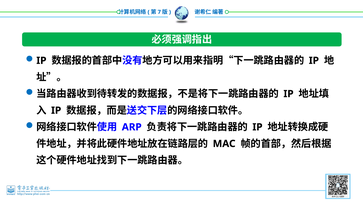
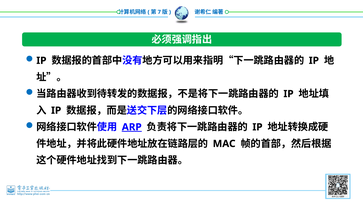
ARP underline: none -> present
